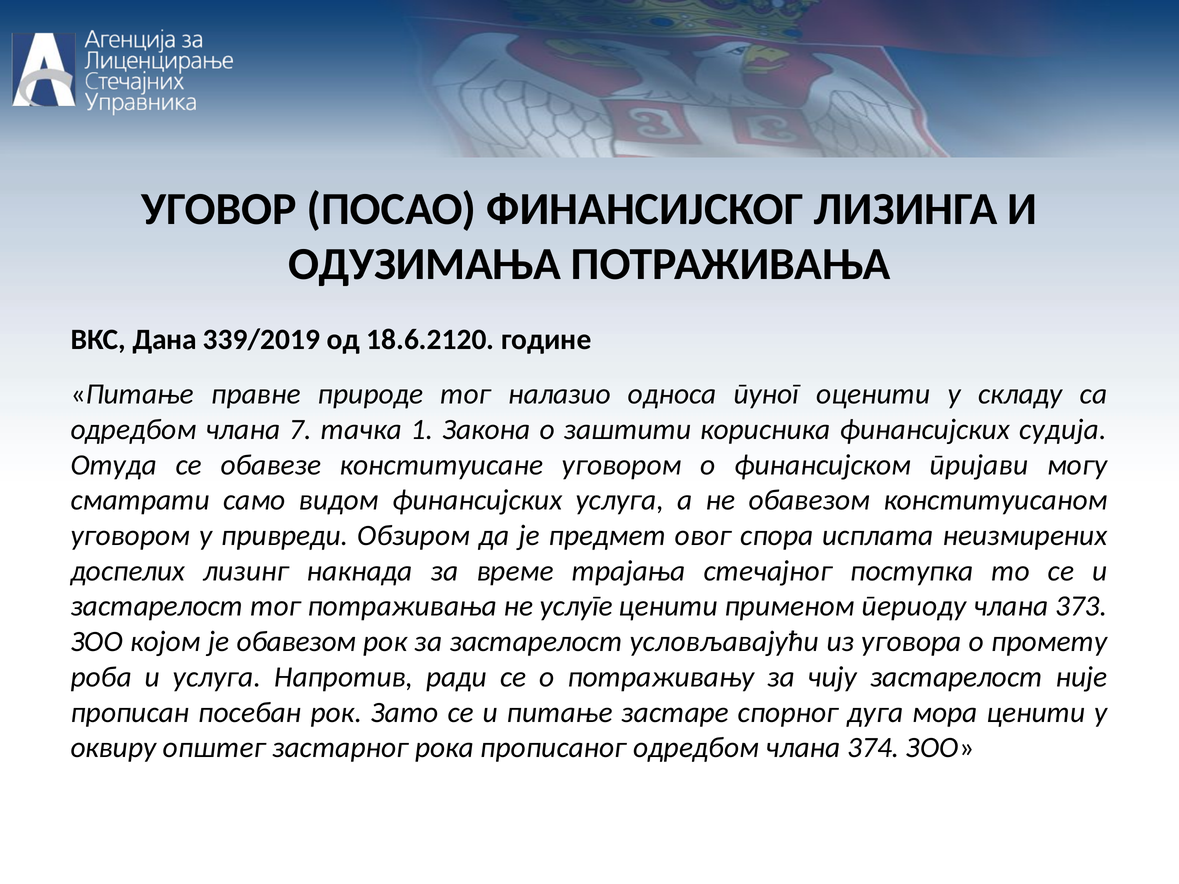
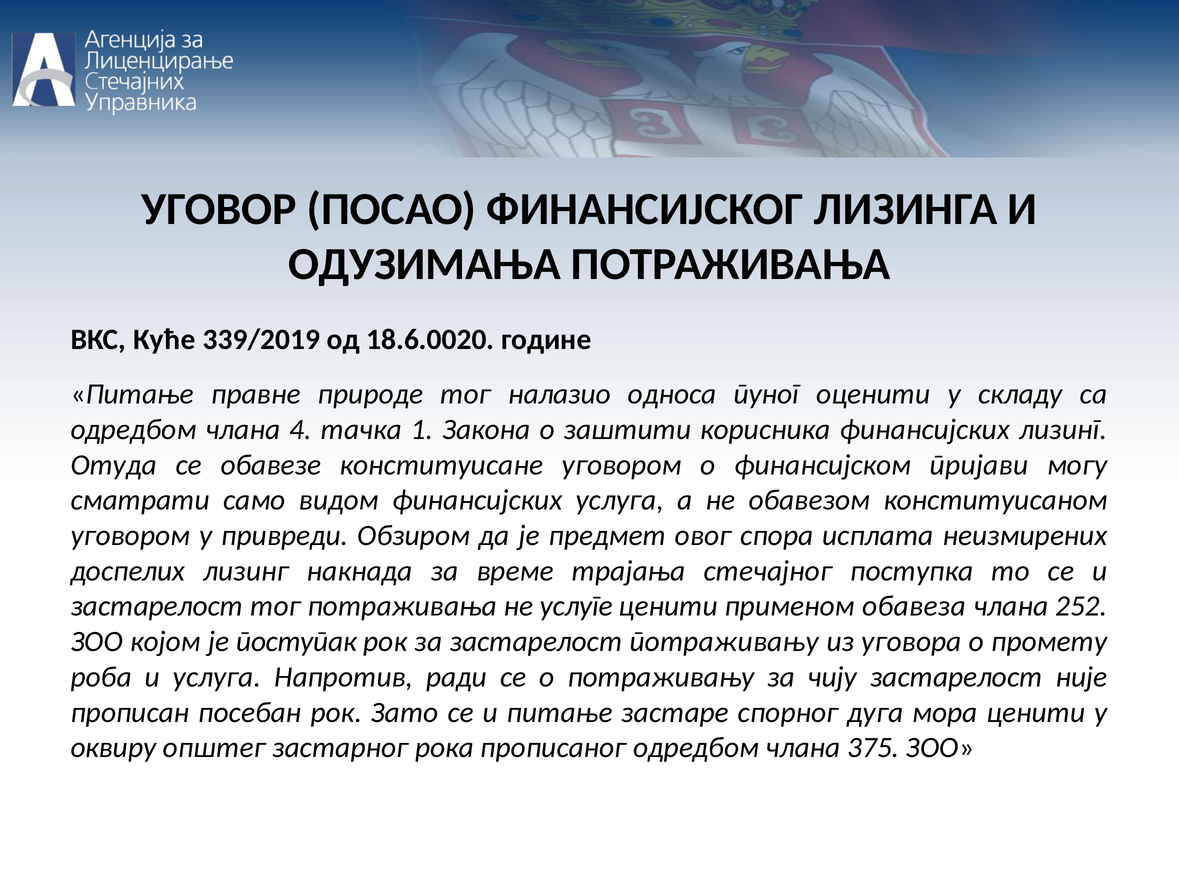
Дана: Дана -> Куће
18.6.2120: 18.6.2120 -> 18.6.0020
7: 7 -> 4
финансијских судија: судија -> лизинг
периоду: периоду -> обавеза
373: 373 -> 252
је обавезом: обавезом -> поступак
застарелост условљавајући: условљавајући -> потраживању
374: 374 -> 375
